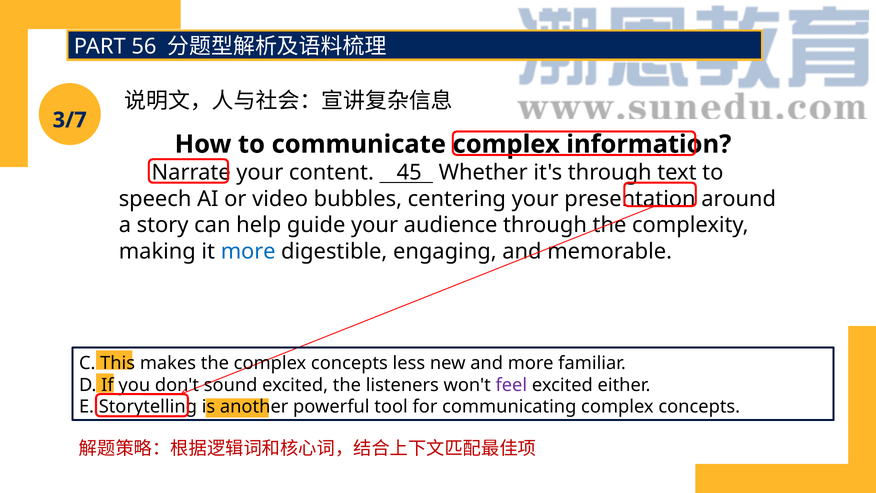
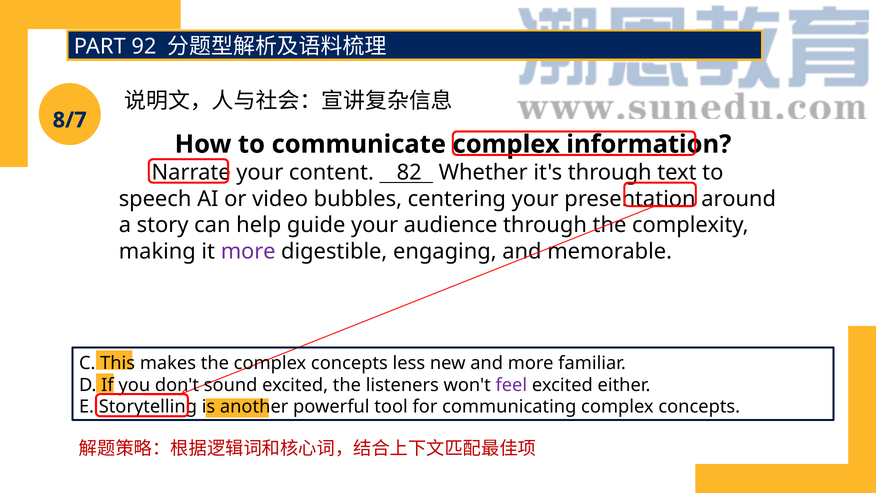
56: 56 -> 92
3/7: 3/7 -> 8/7
45: 45 -> 82
more at (248, 251) colour: blue -> purple
